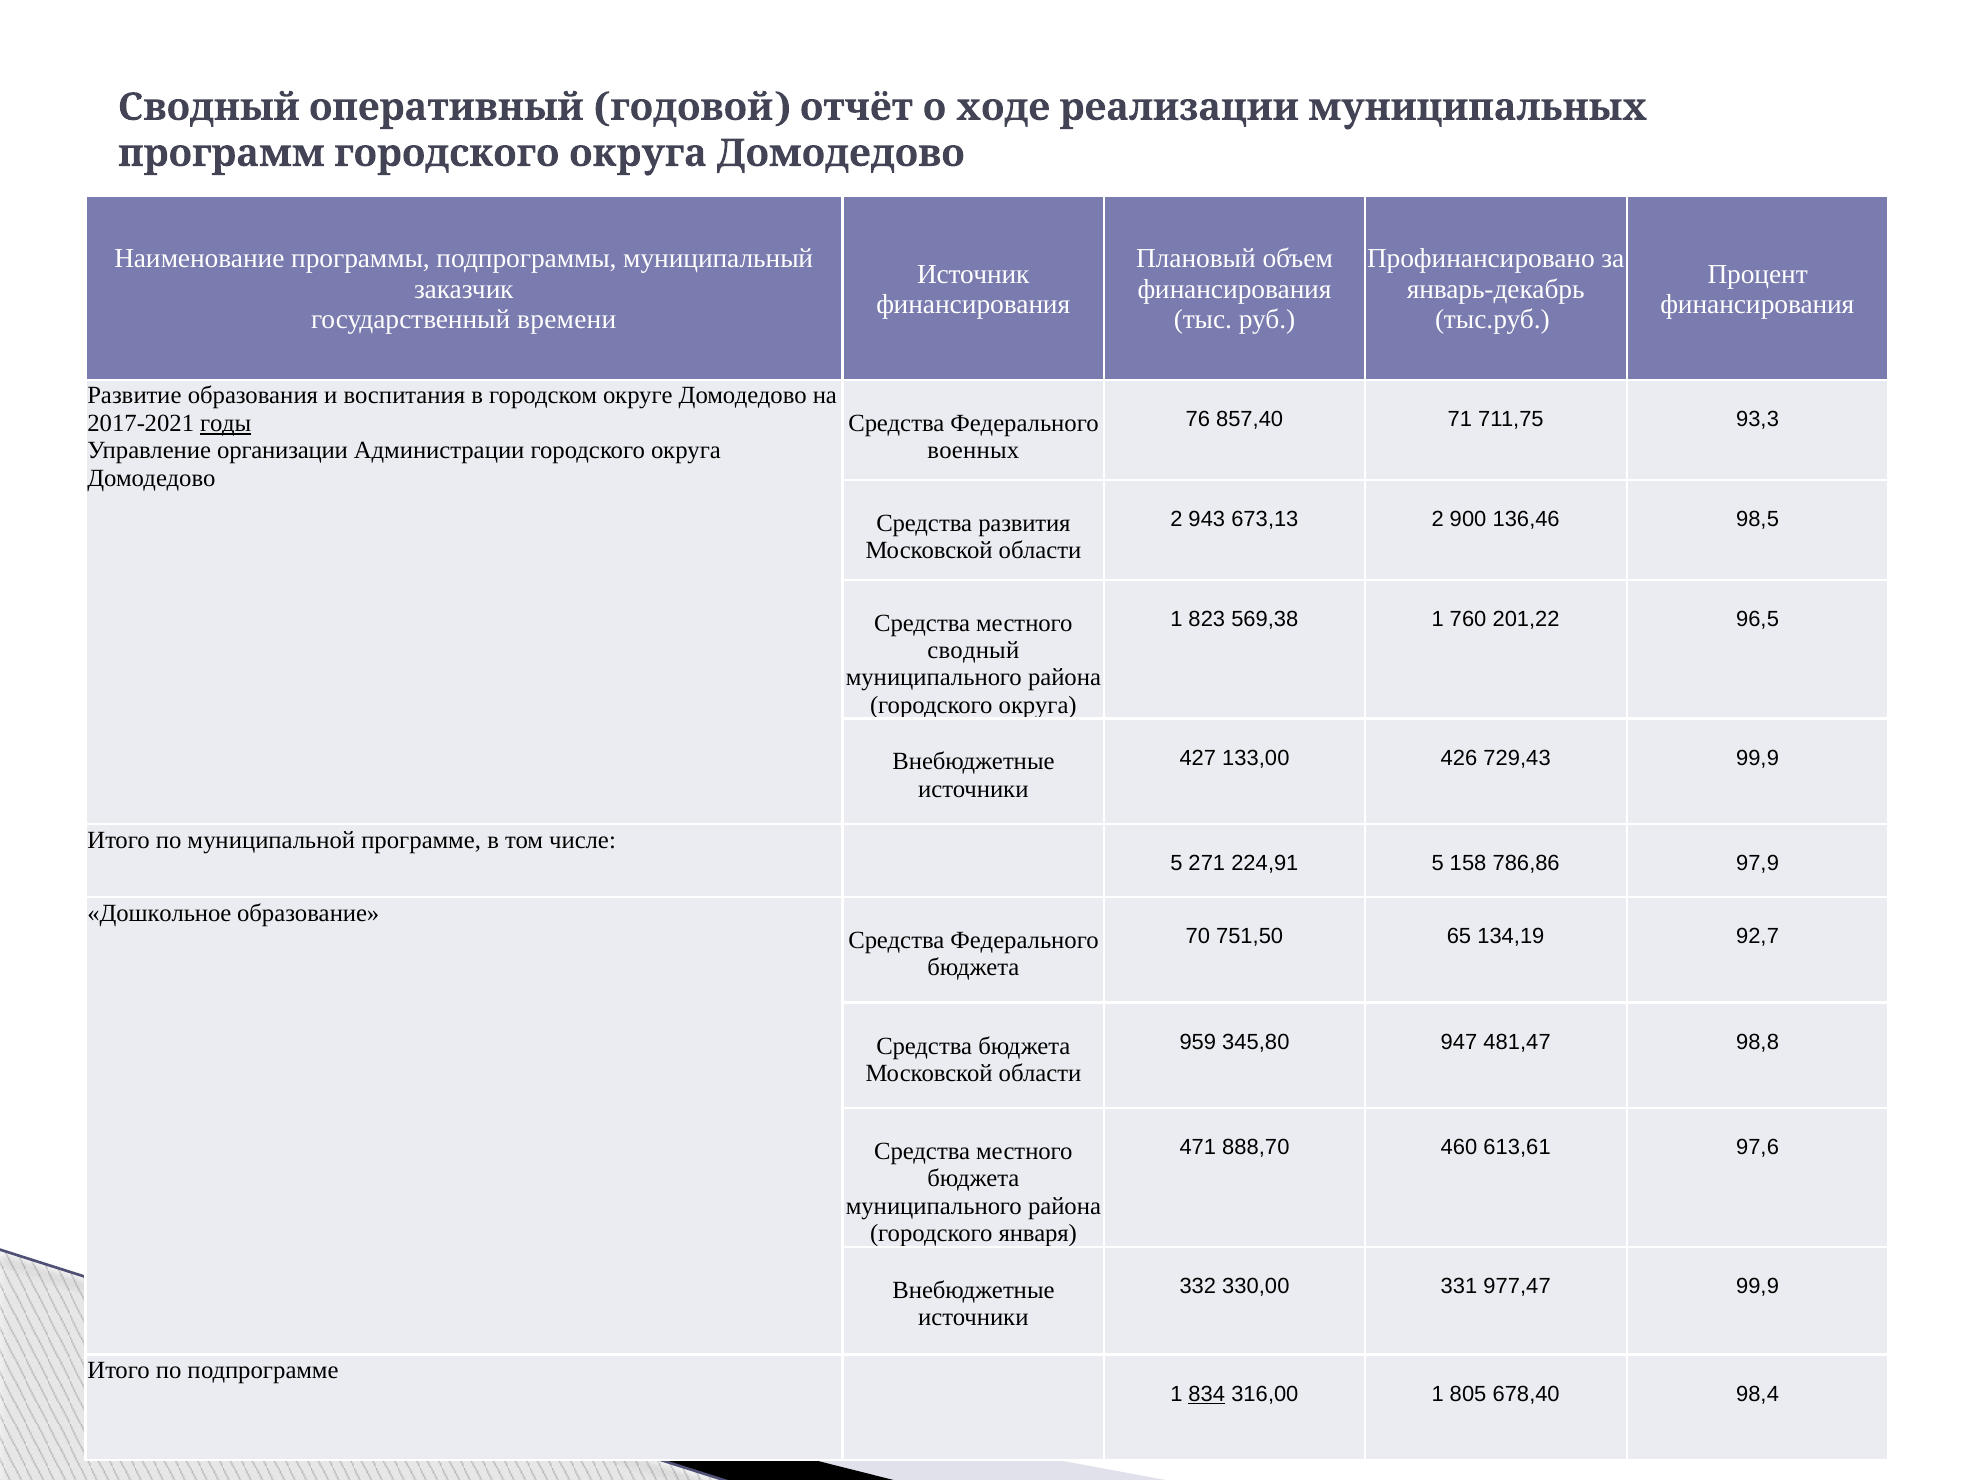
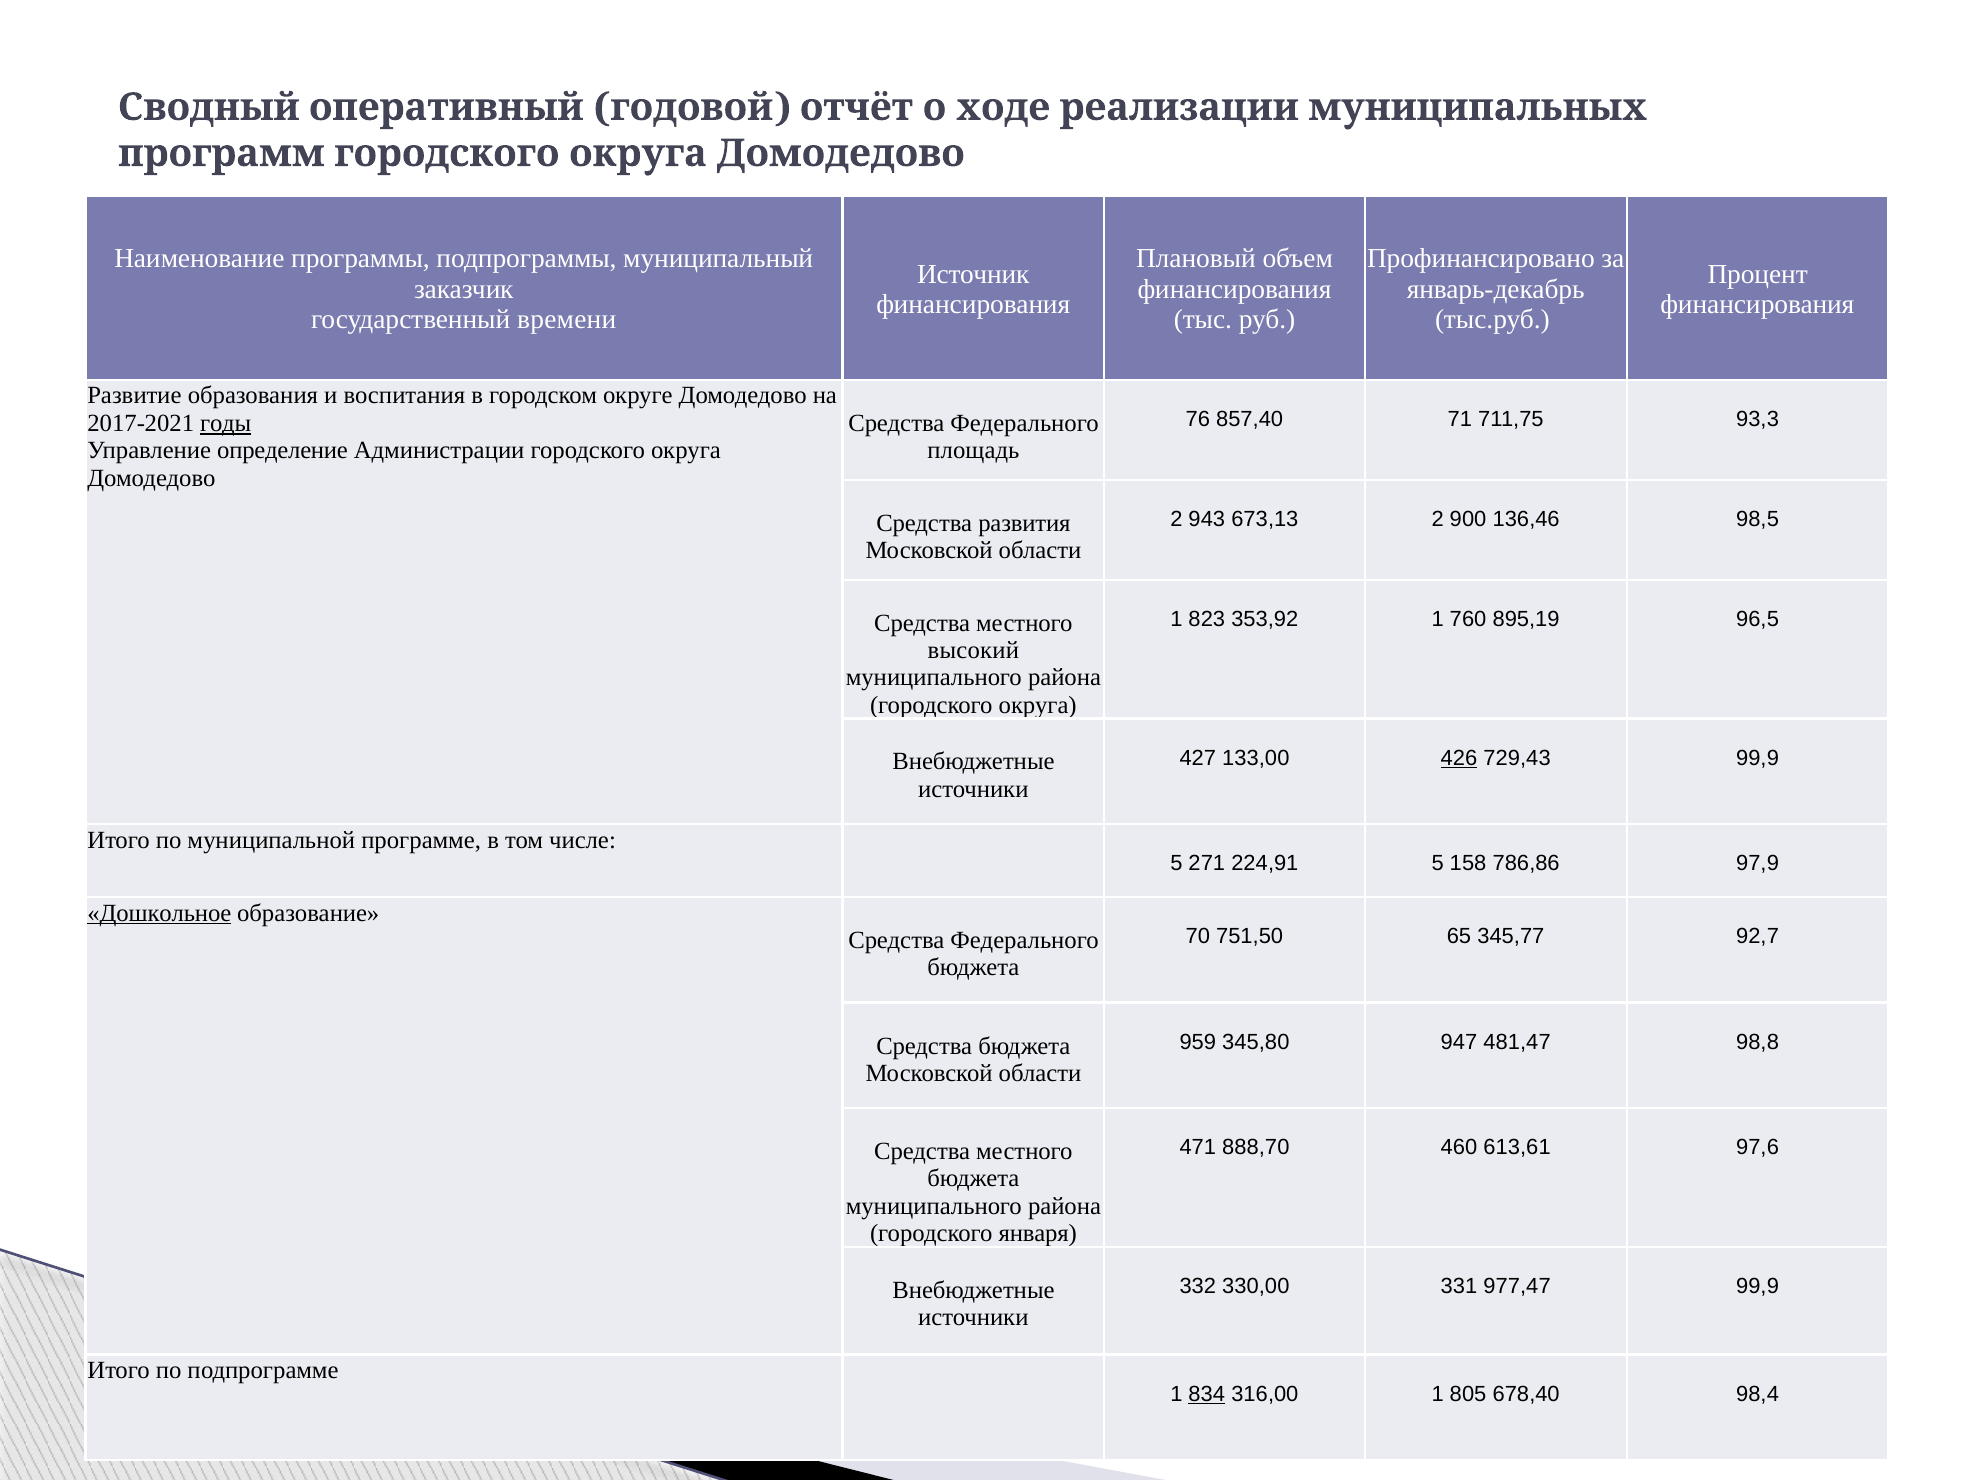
организации: организации -> определение
военных: военных -> площадь
569,38: 569,38 -> 353,92
201,22: 201,22 -> 895,19
сводный: сводный -> высокий
426 underline: none -> present
Дошкольное underline: none -> present
134,19: 134,19 -> 345,77
